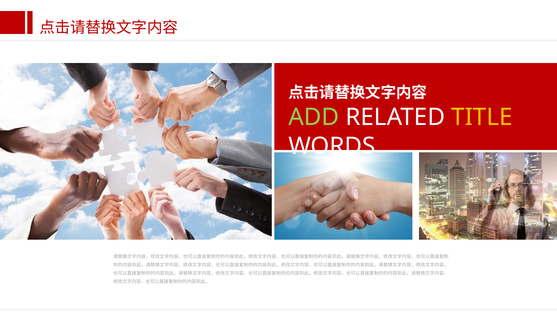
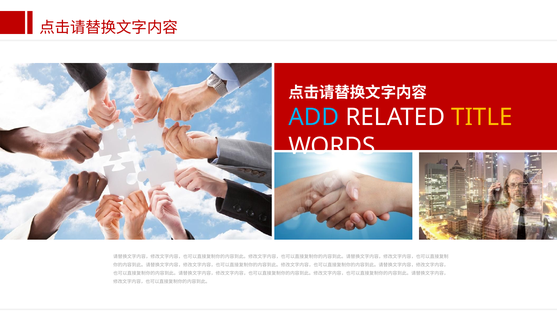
ADD colour: light green -> light blue
